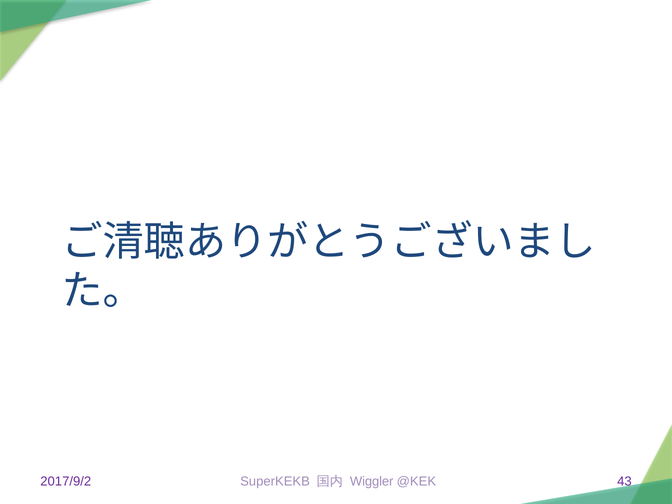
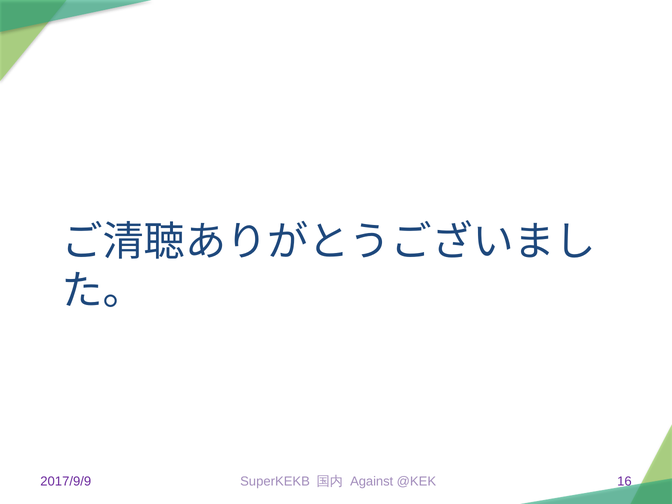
2017/9/2: 2017/9/2 -> 2017/9/9
Wiggler: Wiggler -> Against
43: 43 -> 16
